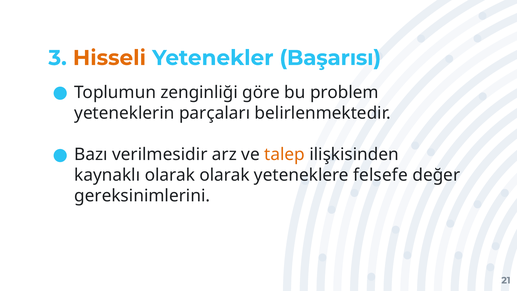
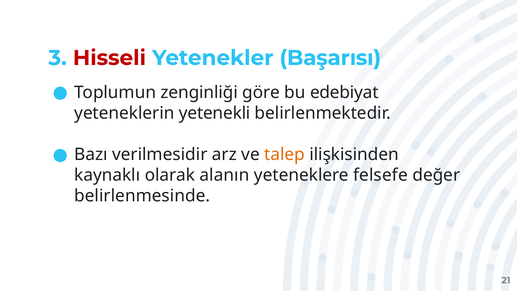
Hisseli colour: orange -> red
problem: problem -> edebiyat
parçaları: parçaları -> yetenekli
olarak olarak: olarak -> alanın
gereksinimlerini: gereksinimlerini -> belirlenmesinde
